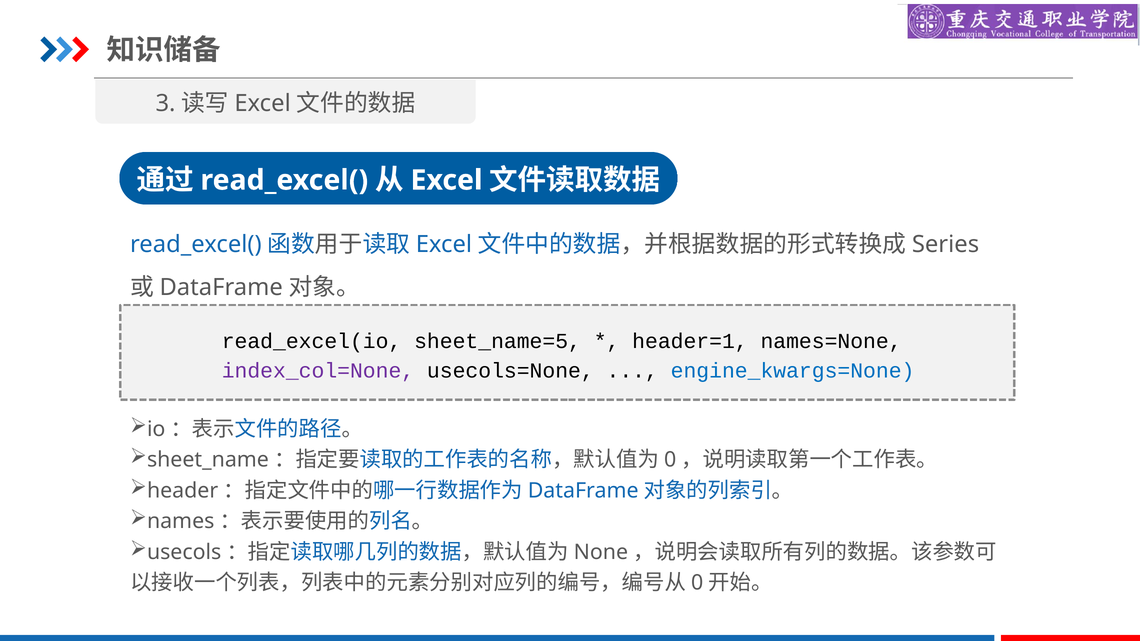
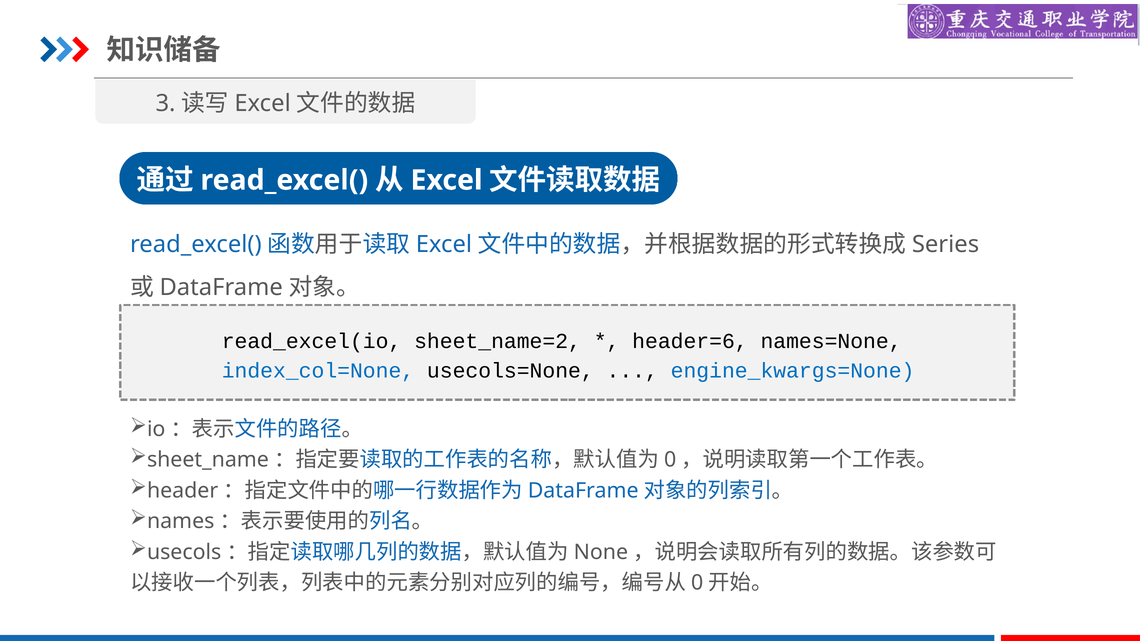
sheet_name=5: sheet_name=5 -> sheet_name=2
header=1: header=1 -> header=6
index_col=None colour: purple -> blue
